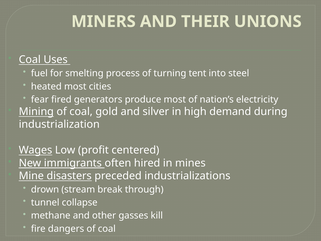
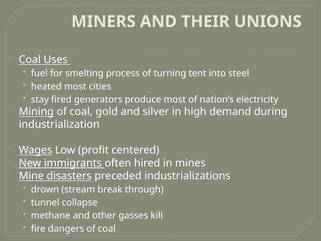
fear: fear -> stay
